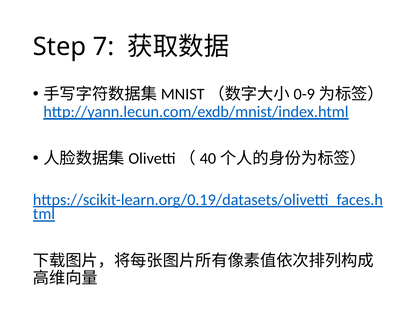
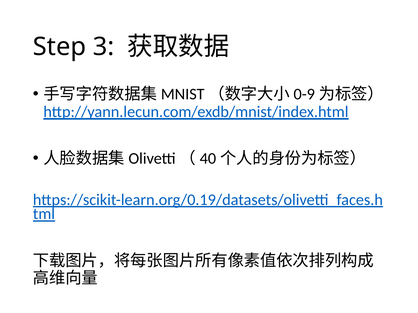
7: 7 -> 3
